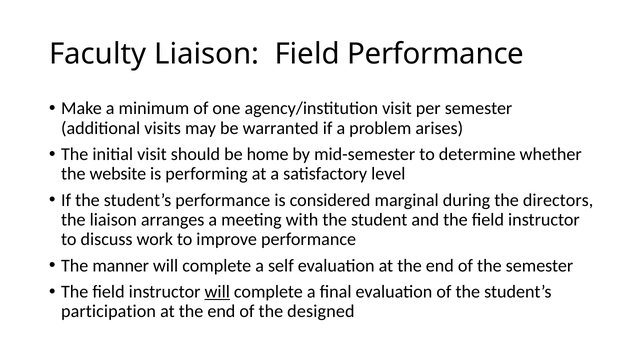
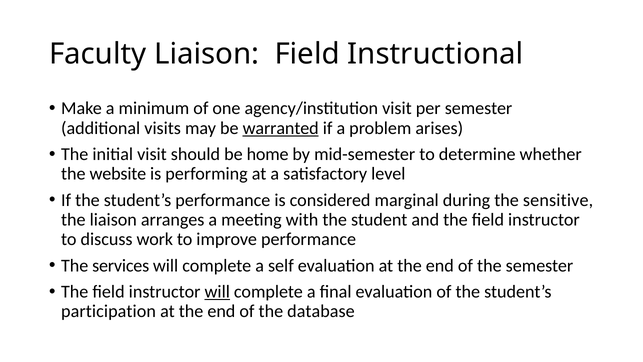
Field Performance: Performance -> Instructional
warranted underline: none -> present
directors: directors -> sensitive
manner: manner -> services
designed: designed -> database
